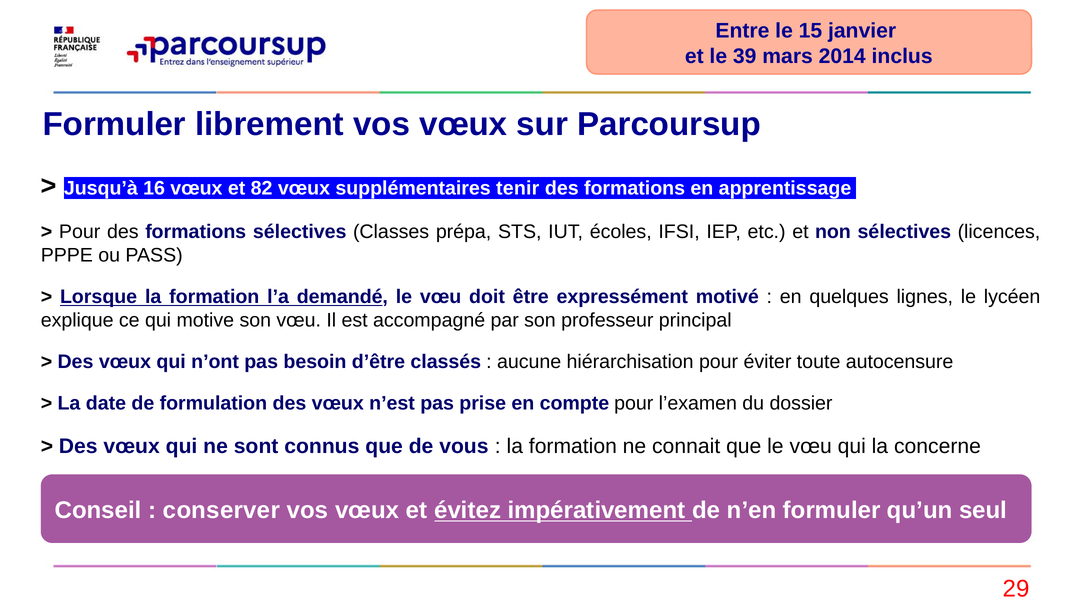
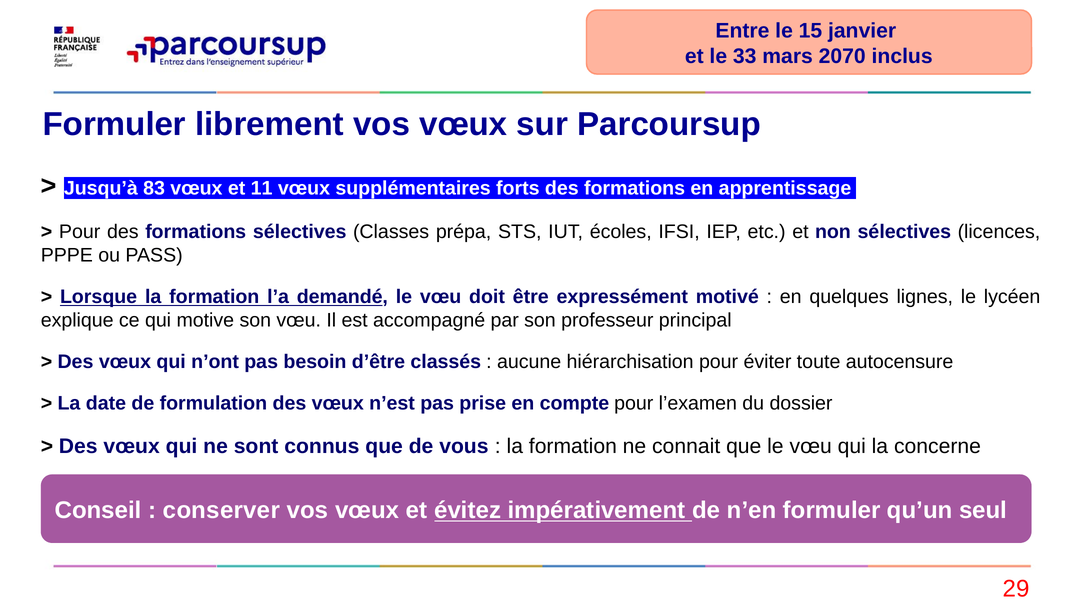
39: 39 -> 33
2014: 2014 -> 2070
16: 16 -> 83
82: 82 -> 11
tenir: tenir -> forts
